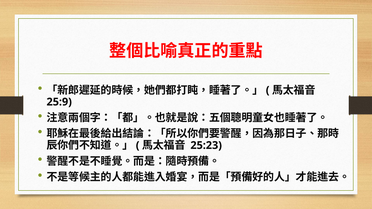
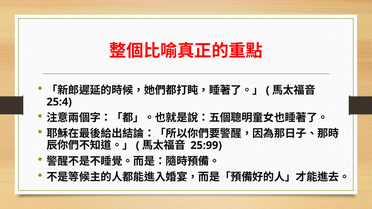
25:9: 25:9 -> 25:4
25:23: 25:23 -> 25:99
